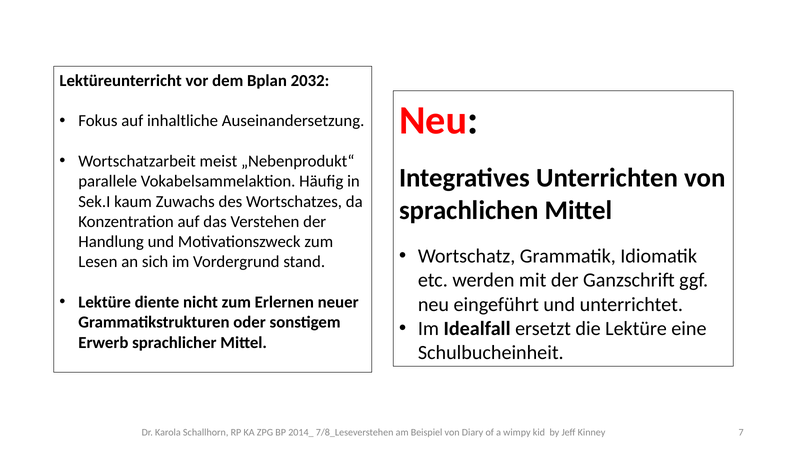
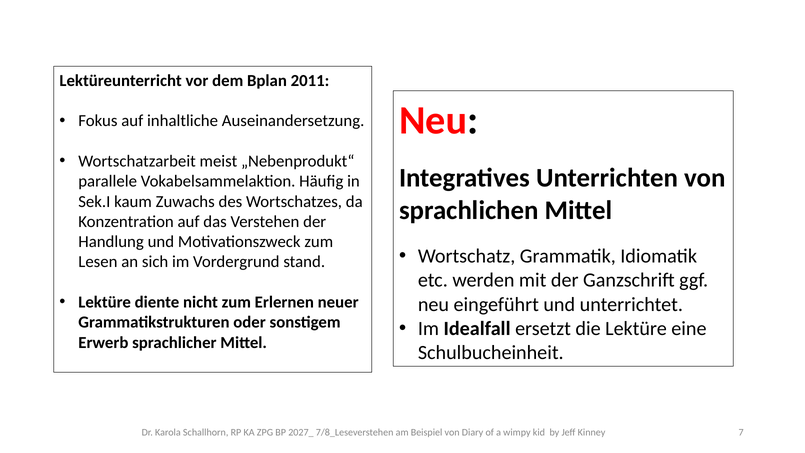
2032: 2032 -> 2011
2014_: 2014_ -> 2027_
